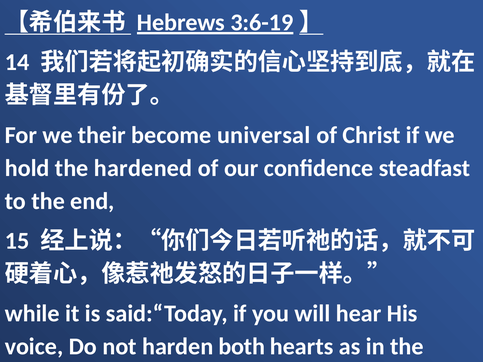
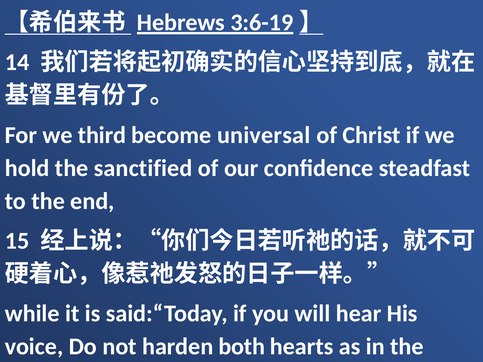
their: their -> third
hardened: hardened -> sanctified
